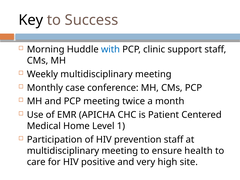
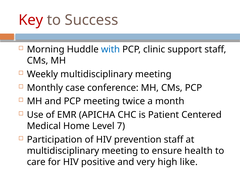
Key colour: black -> red
1: 1 -> 7
site: site -> like
